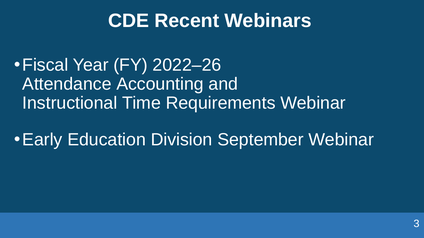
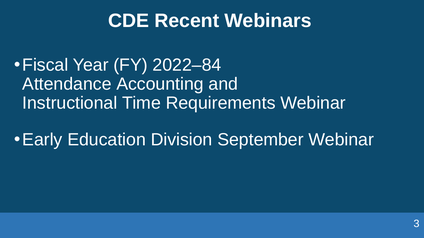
2022–26: 2022–26 -> 2022–84
